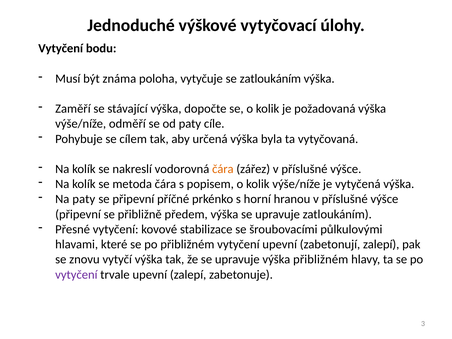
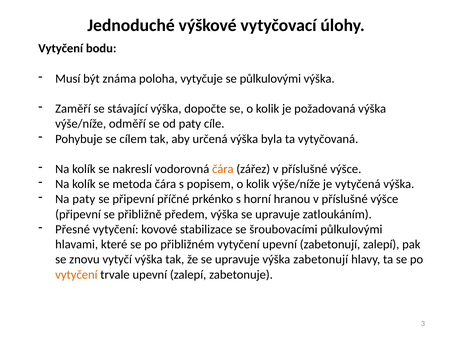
se zatloukáním: zatloukáním -> půlkulovými
výška přibližném: přibližném -> zabetonují
vytyčení at (76, 275) colour: purple -> orange
